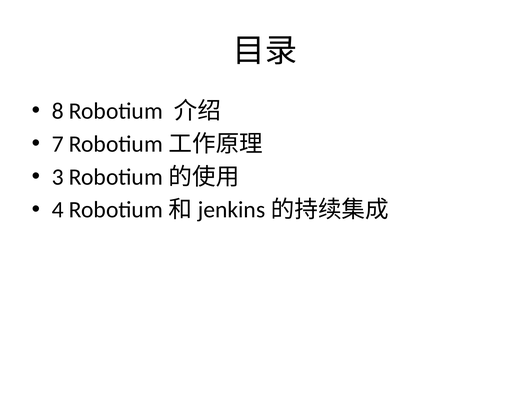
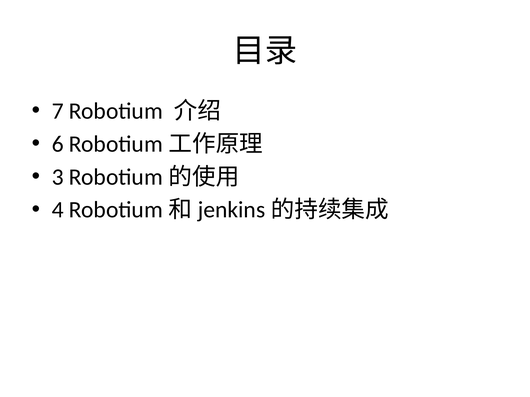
8: 8 -> 7
7: 7 -> 6
